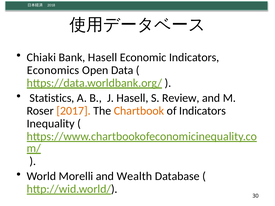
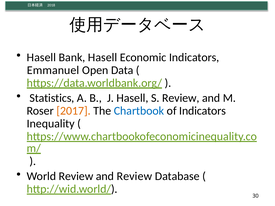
Chiaki at (41, 57): Chiaki -> Hasell
Economics: Economics -> Emmanuel
Chartbook colour: orange -> blue
World Morelli: Morelli -> Review
and Wealth: Wealth -> Review
